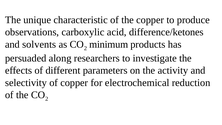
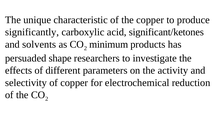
observations: observations -> significantly
difference/ketones: difference/ketones -> significant/ketones
along: along -> shape
